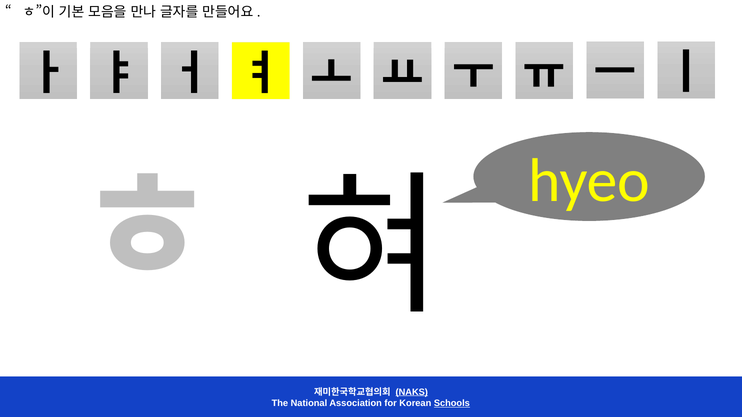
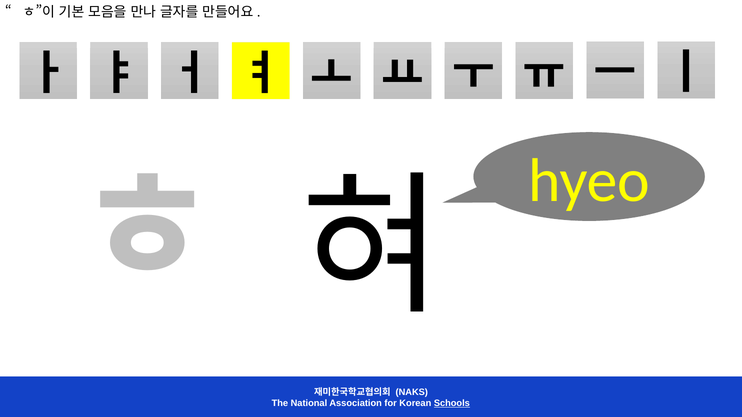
NAKS underline: present -> none
